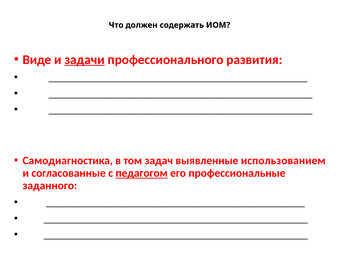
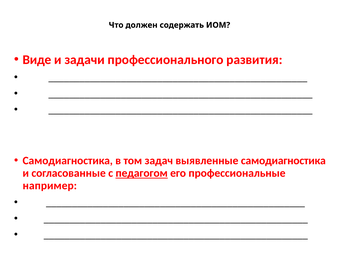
задачи underline: present -> none
выявленные использованием: использованием -> самодиагностика
заданного: заданного -> например
